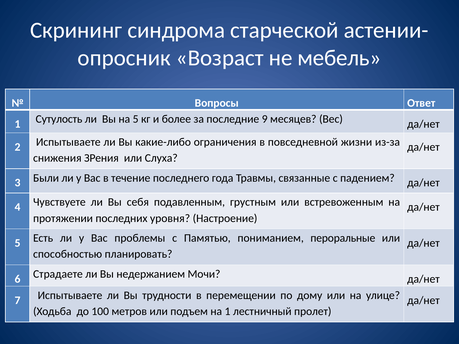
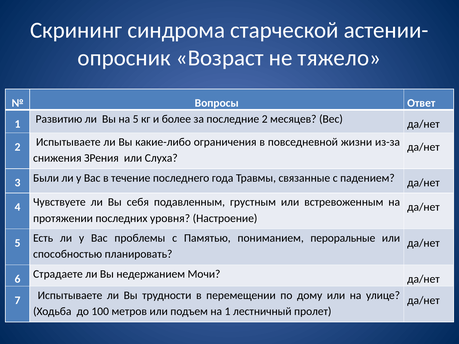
мебель: мебель -> тяжело
Сутулость: Сутулость -> Развитию
последние 9: 9 -> 2
